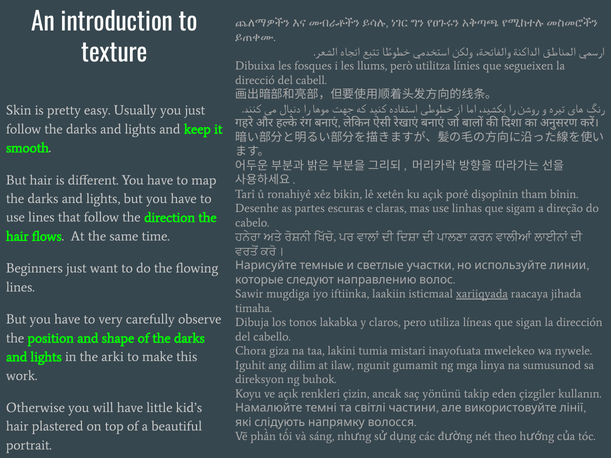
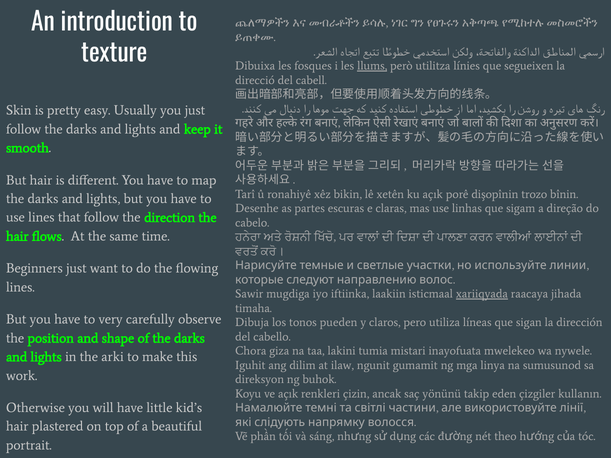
llums underline: none -> present
tham: tham -> trozo
lakabka: lakabka -> pueden
